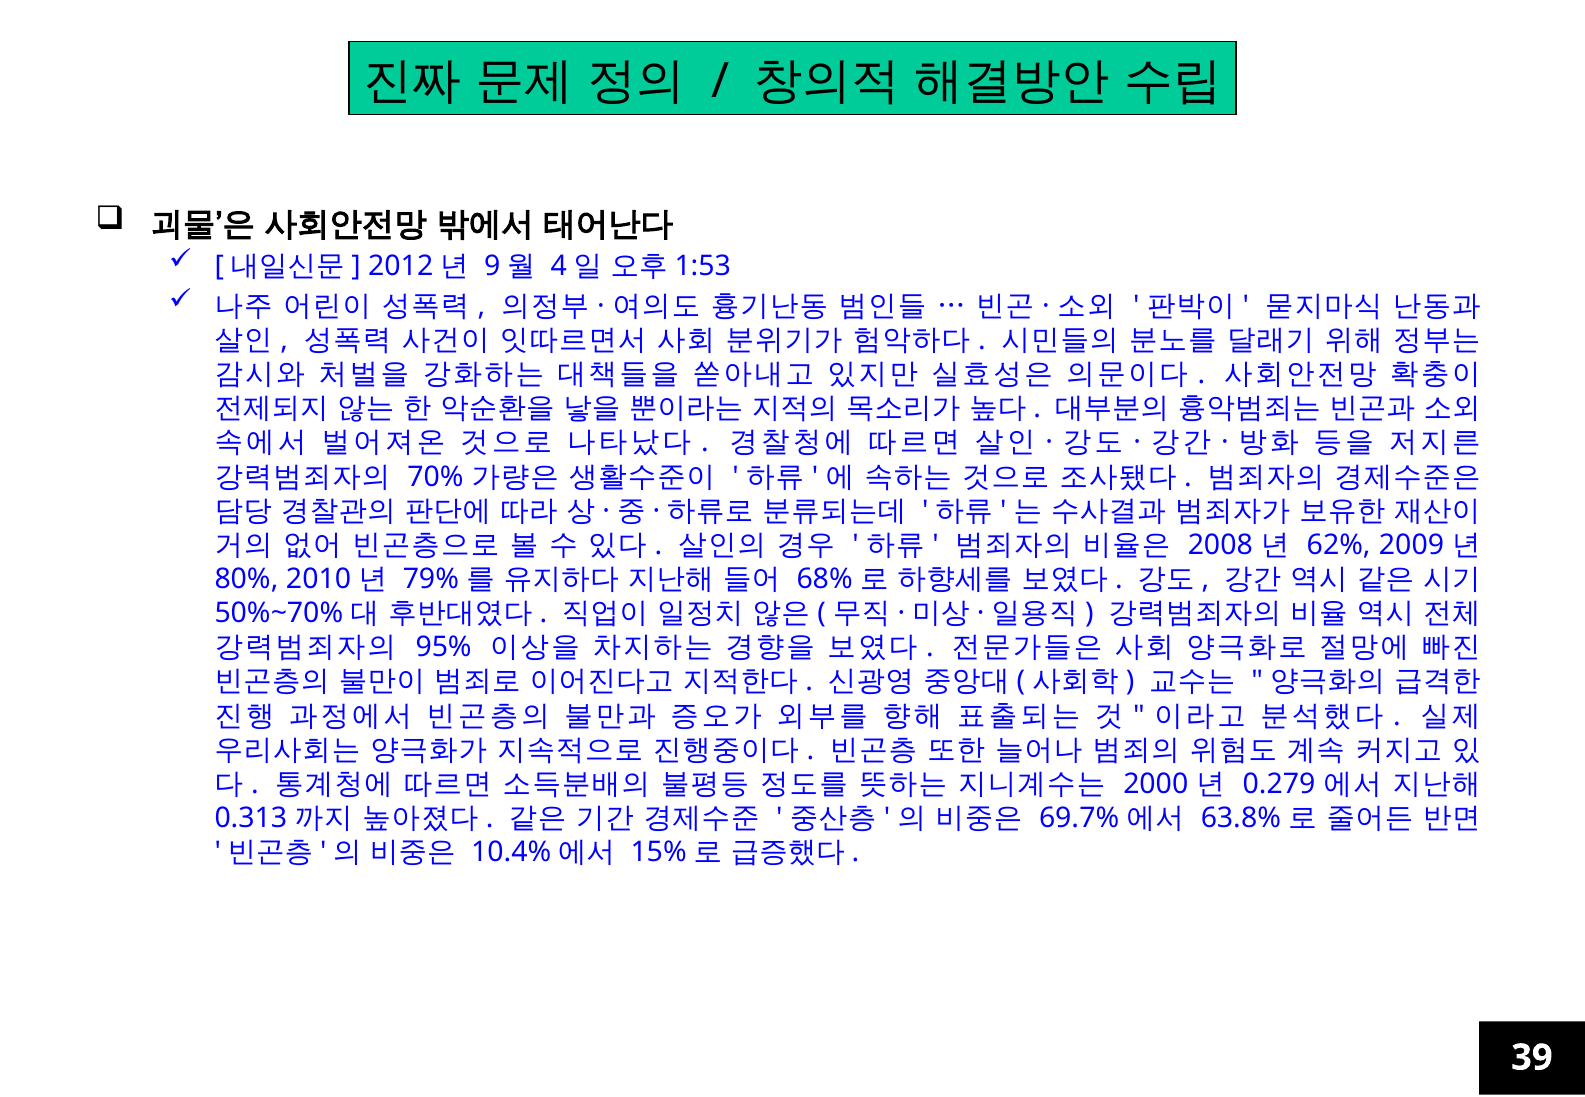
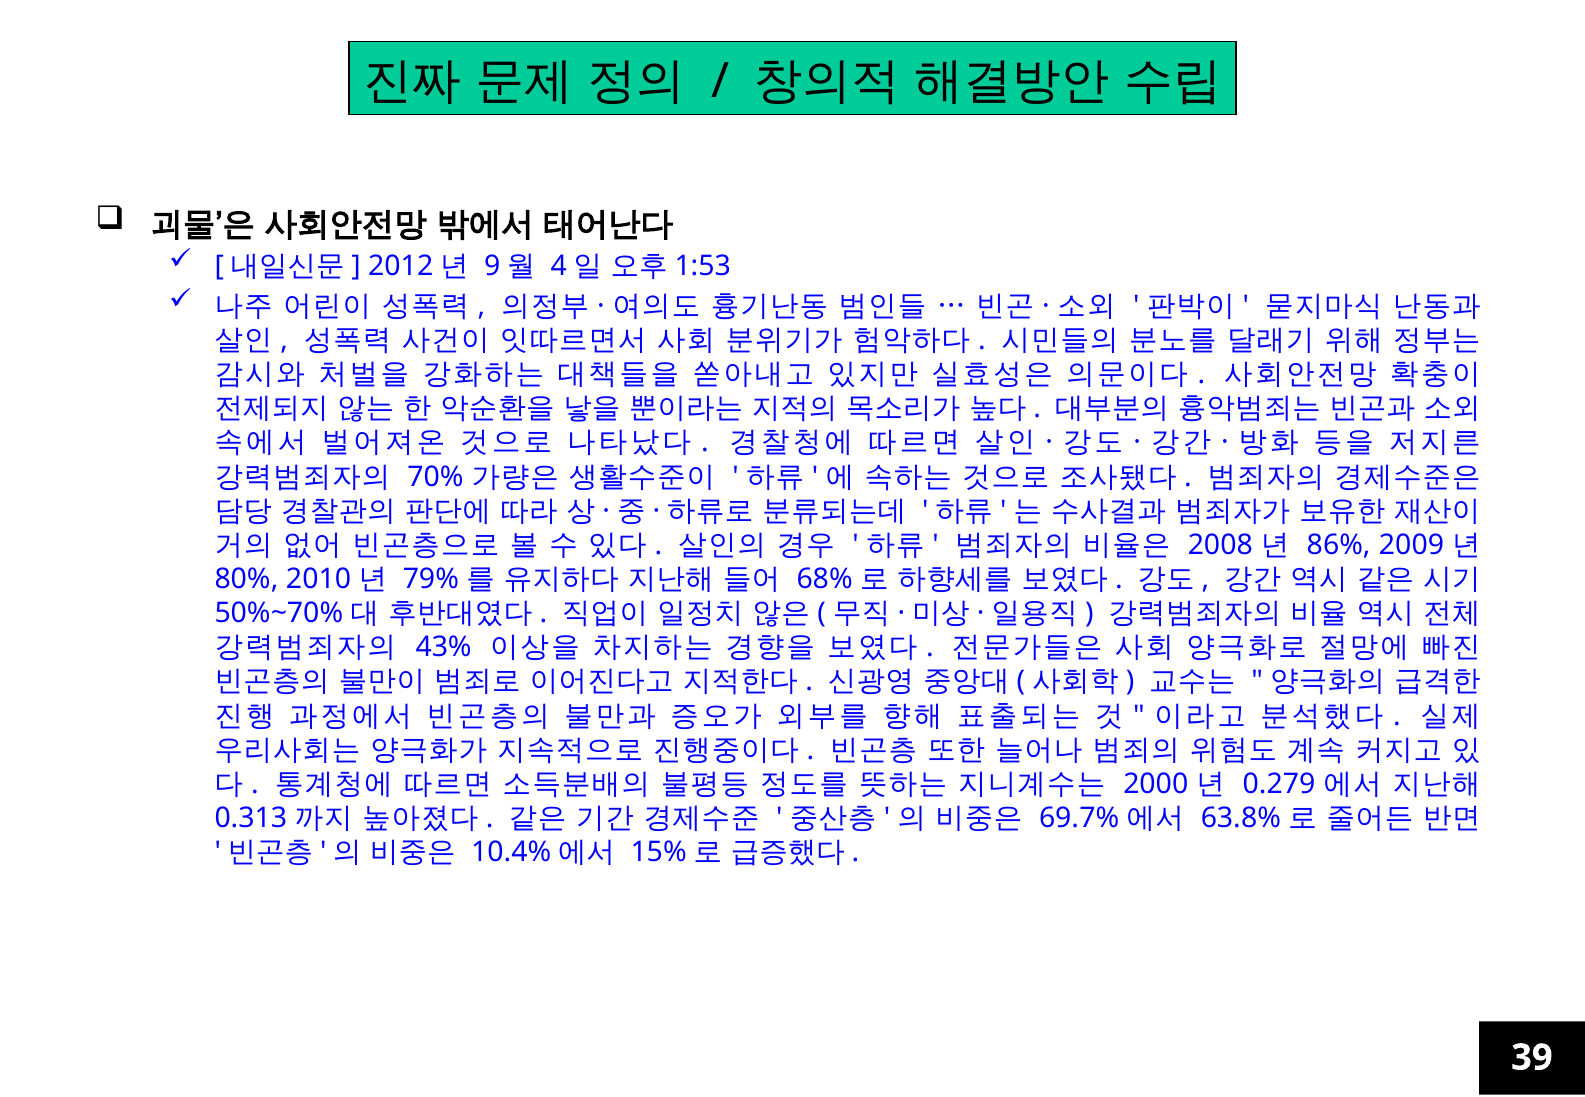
62%: 62% -> 86%
95%: 95% -> 43%
